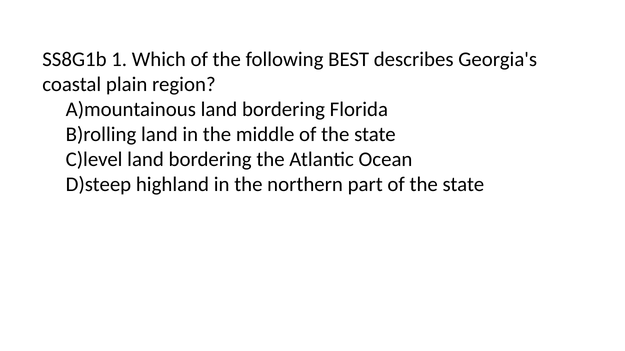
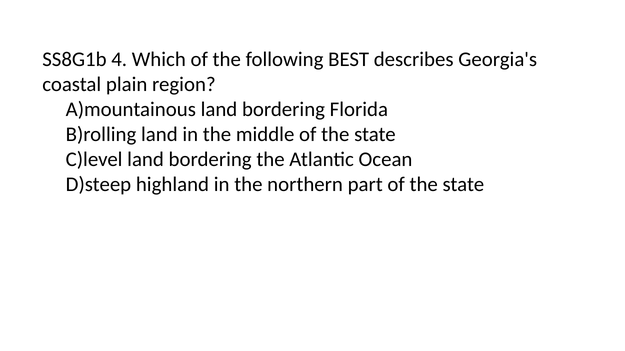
1: 1 -> 4
